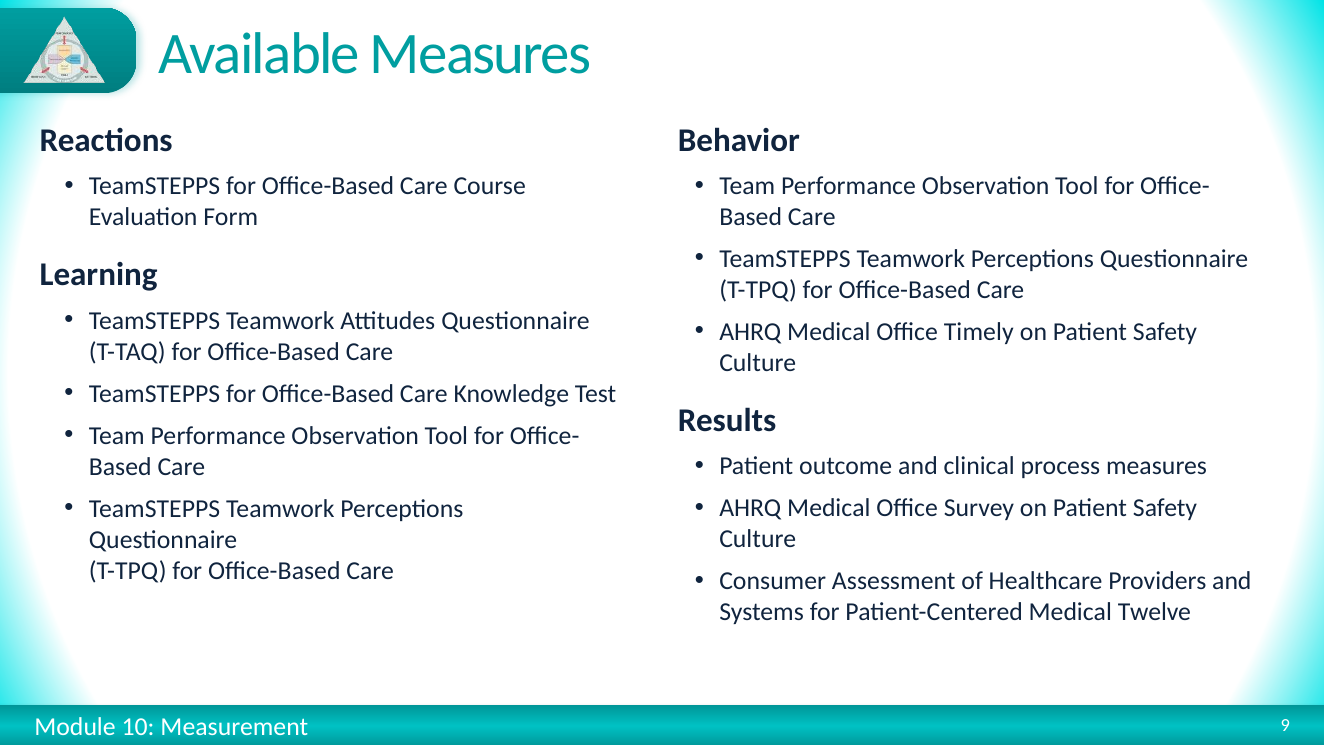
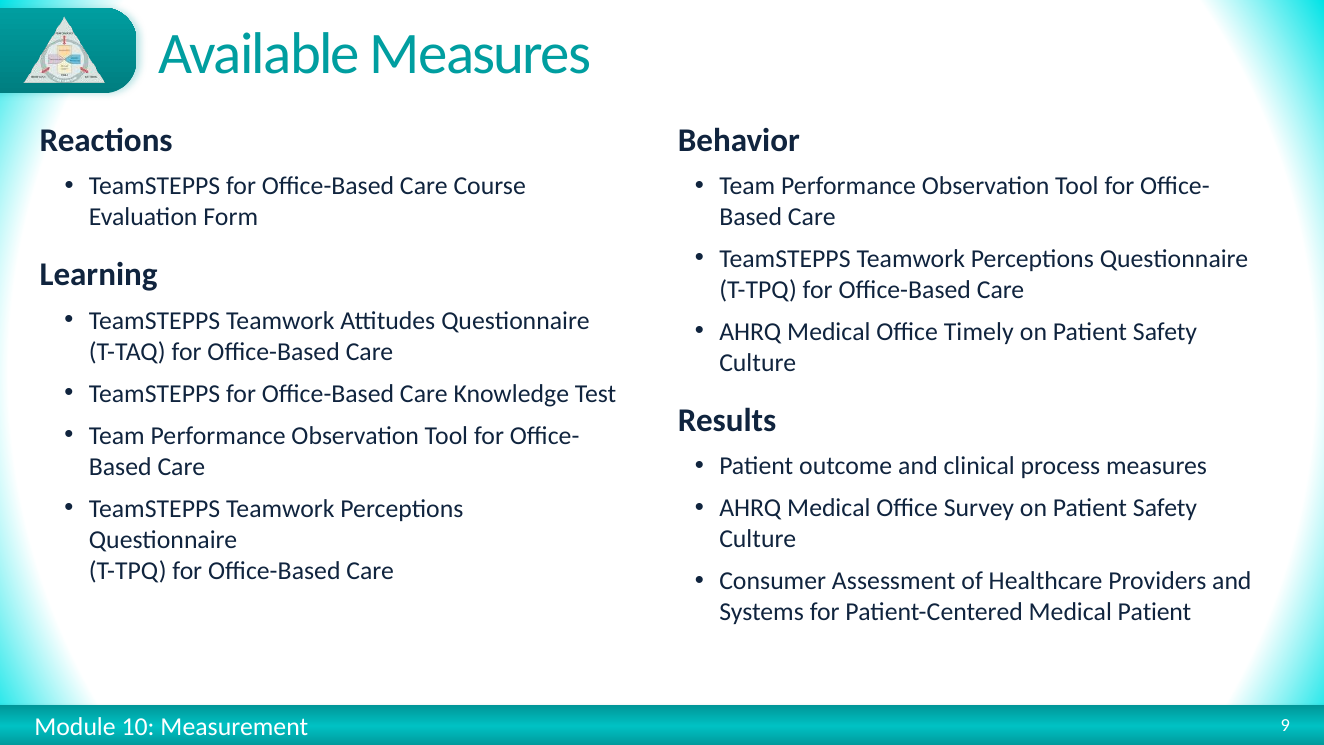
Medical Twelve: Twelve -> Patient
